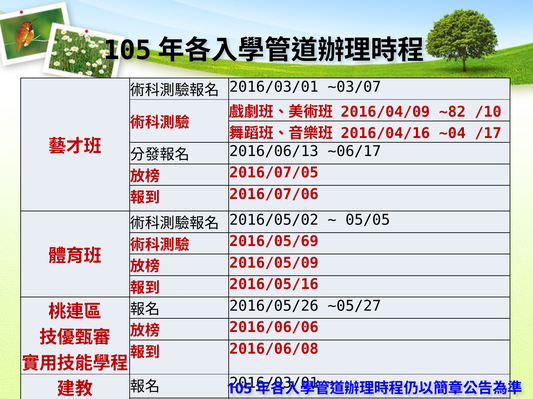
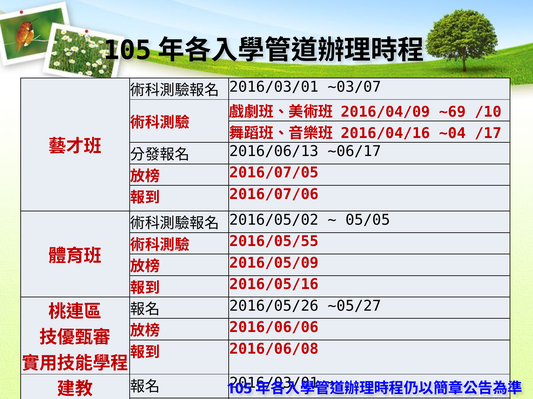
~82: ~82 -> ~69
2016/05/69: 2016/05/69 -> 2016/05/55
